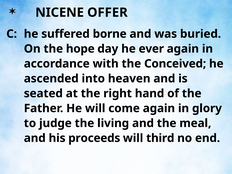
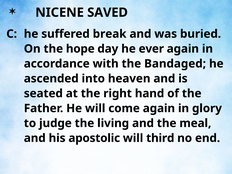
OFFER: OFFER -> SAVED
borne: borne -> break
Conceived: Conceived -> Bandaged
proceeds: proceeds -> apostolic
